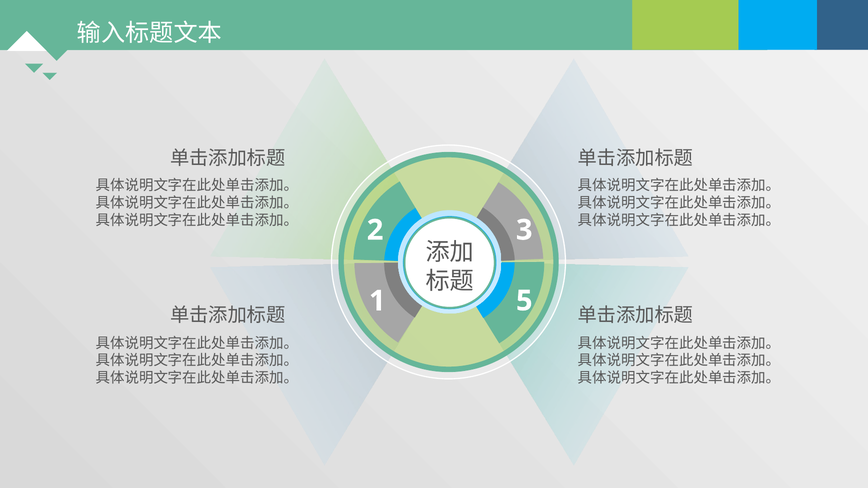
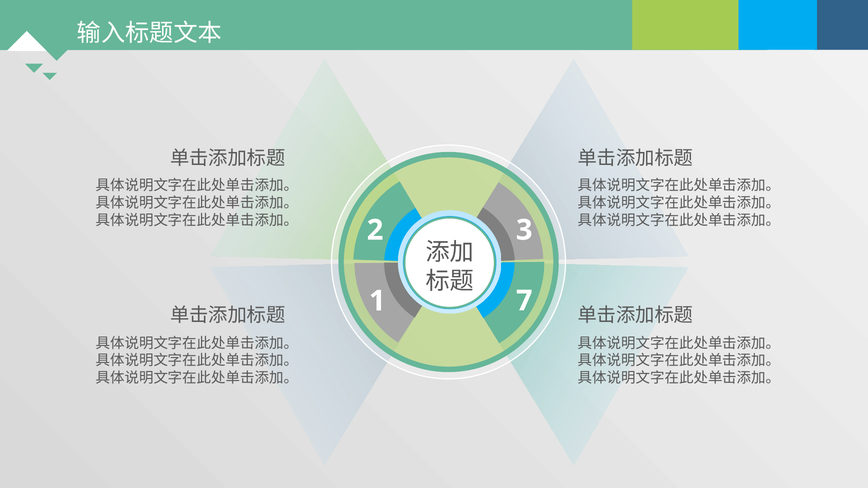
5: 5 -> 7
